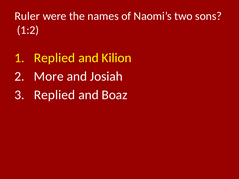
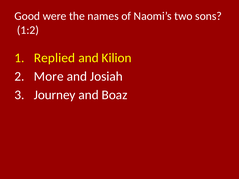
Ruler: Ruler -> Good
Replied at (55, 95): Replied -> Journey
